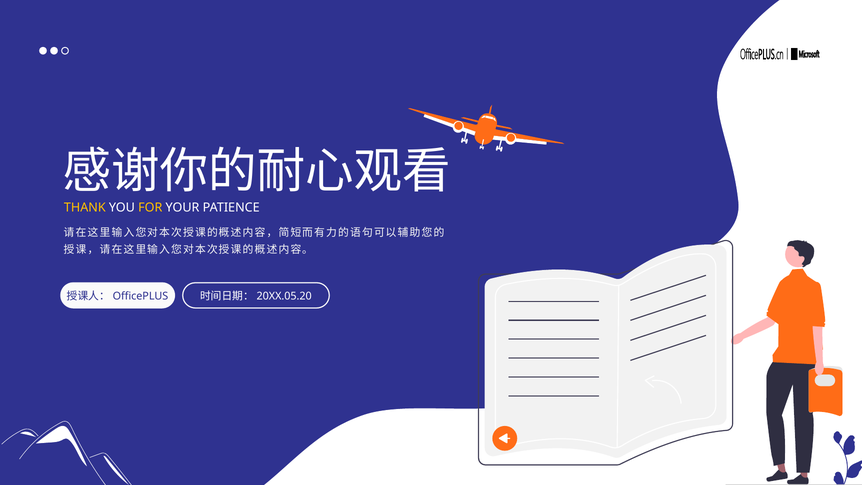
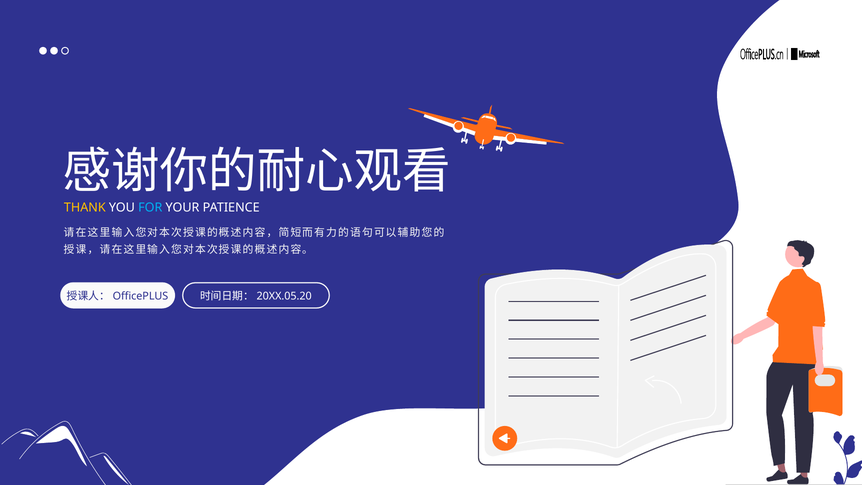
FOR colour: yellow -> light blue
